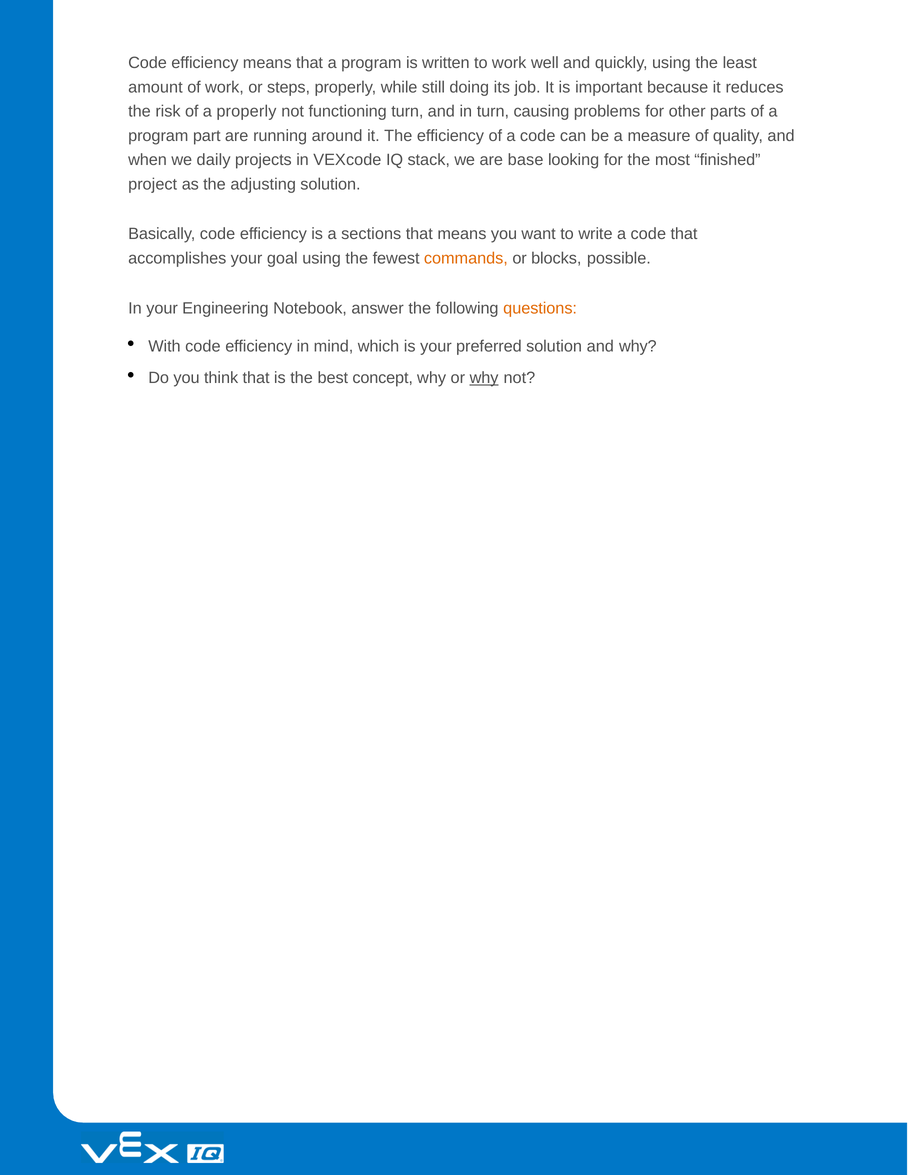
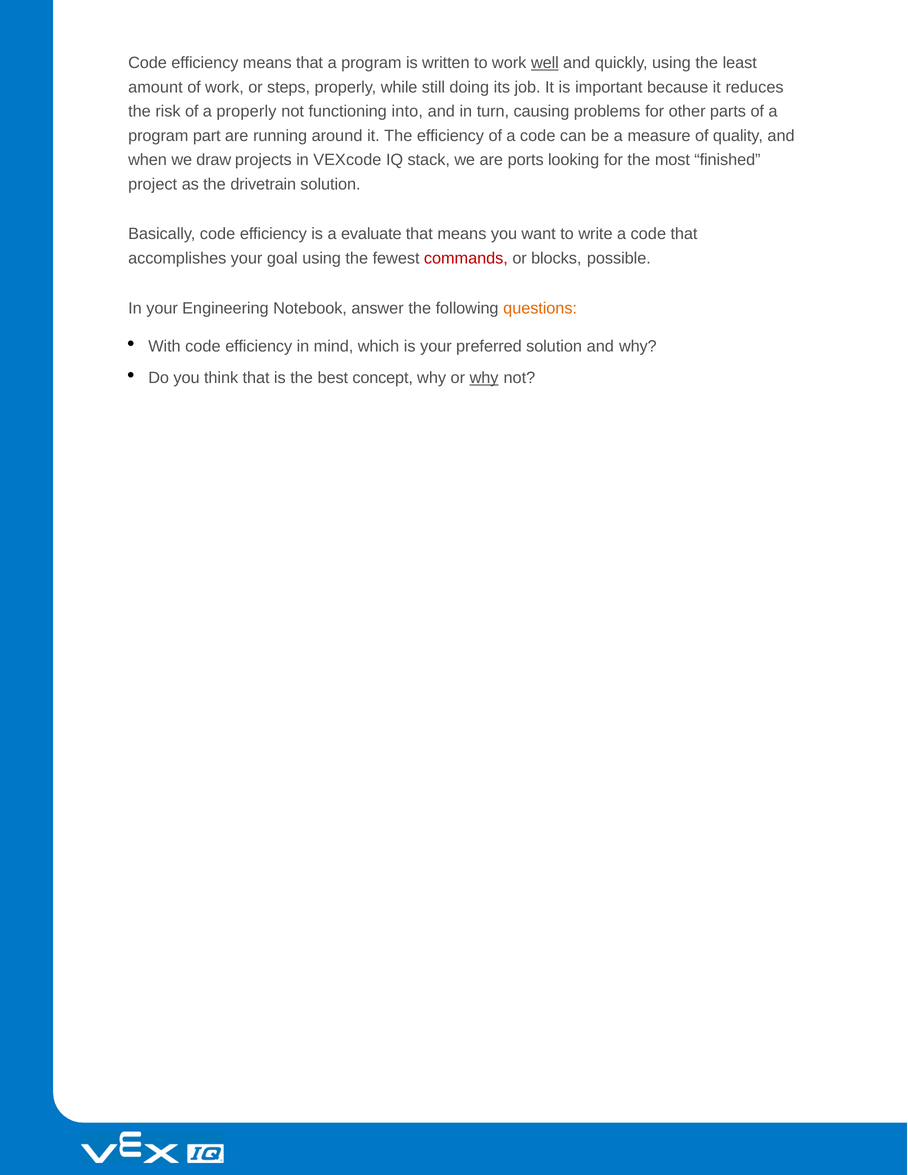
well underline: none -> present
functioning turn: turn -> into
daily: daily -> draw
base: base -> ports
adjusting: adjusting -> drivetrain
sections: sections -> evaluate
commands colour: orange -> red
